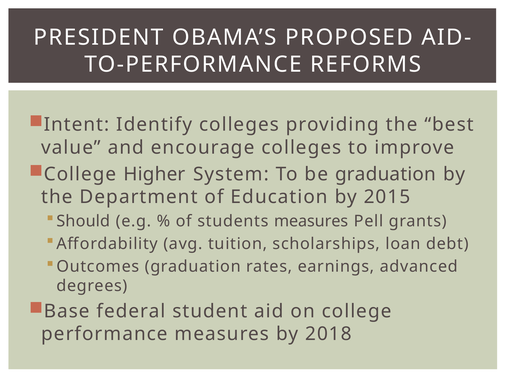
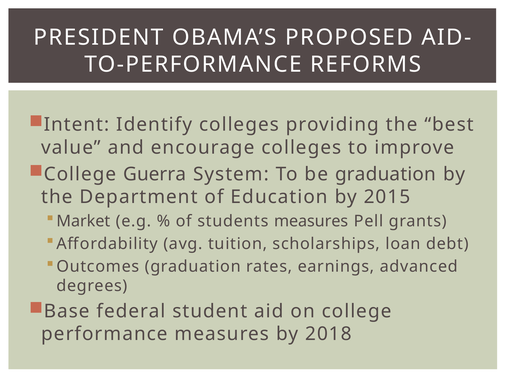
Higher: Higher -> Guerra
Should: Should -> Market
